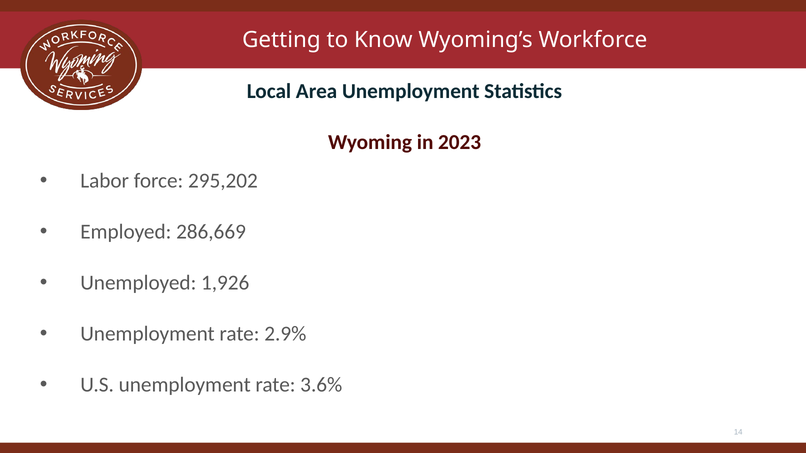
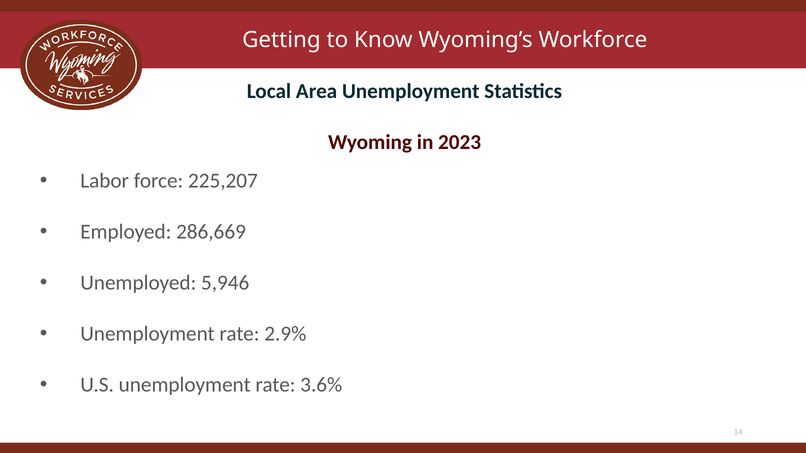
295,202: 295,202 -> 225,207
1,926: 1,926 -> 5,946
